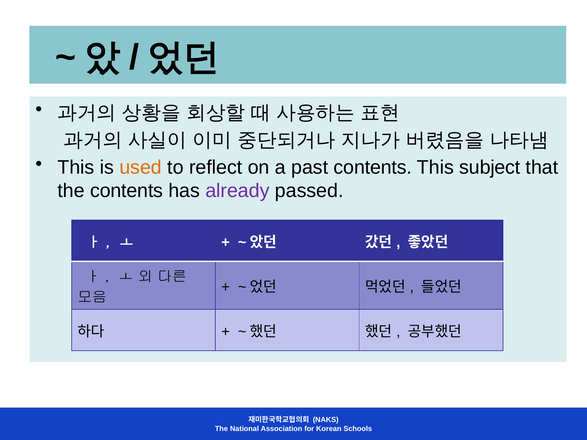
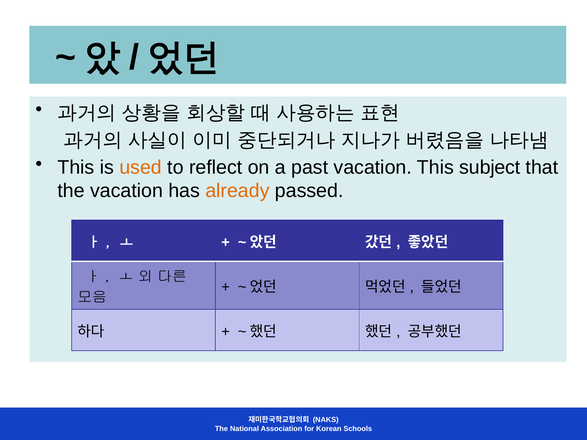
past contents: contents -> vacation
the contents: contents -> vacation
already colour: purple -> orange
